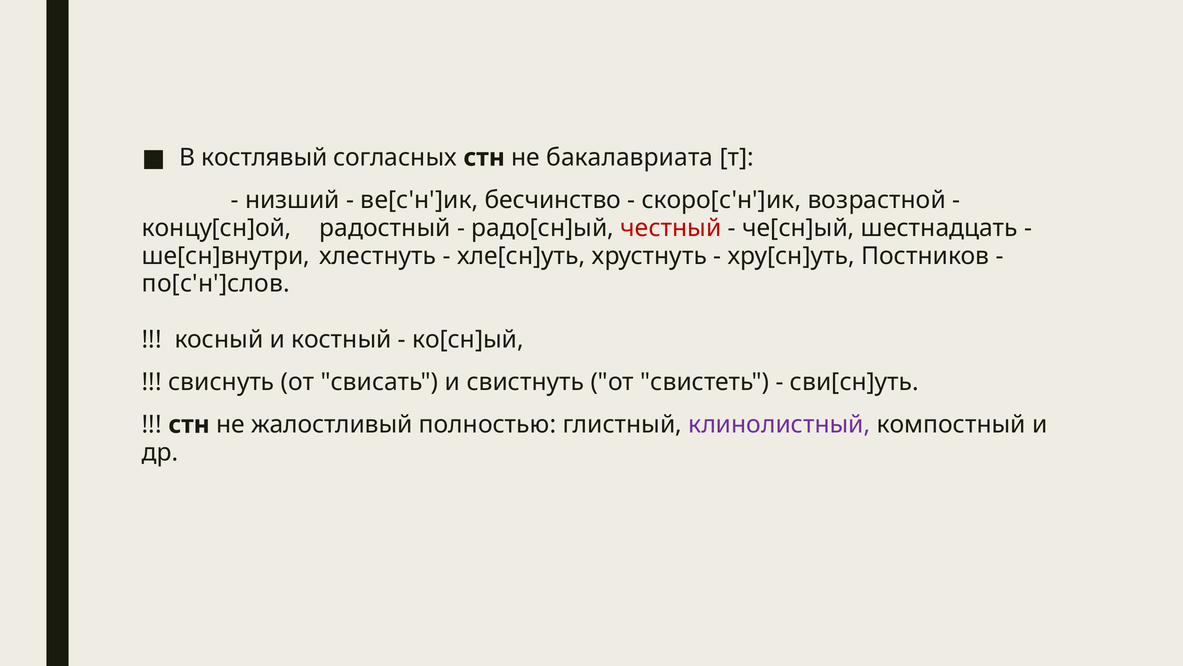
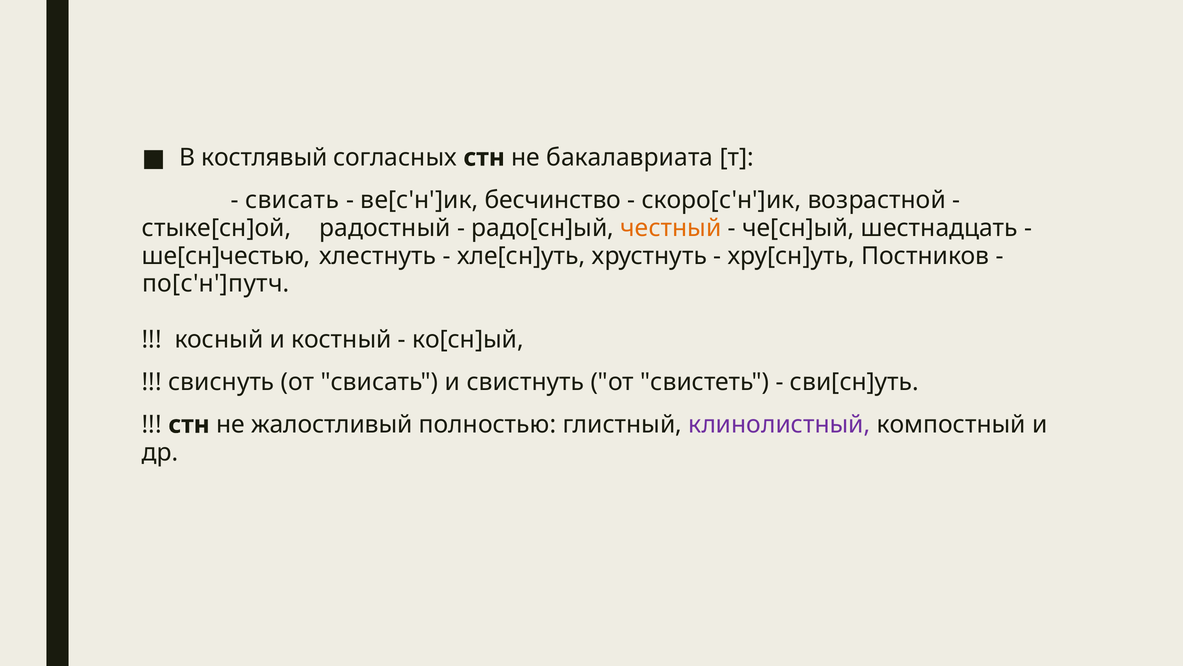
низший at (292, 200): низший -> свисать
концу[сн]ой: концу[сн]ой -> стыке[сн]ой
честный colour: red -> orange
ше[сн]внутри: ше[сн]внутри -> ше[сн]честью
по[с'н']слов: по[с'н']слов -> по[с'н']путч
